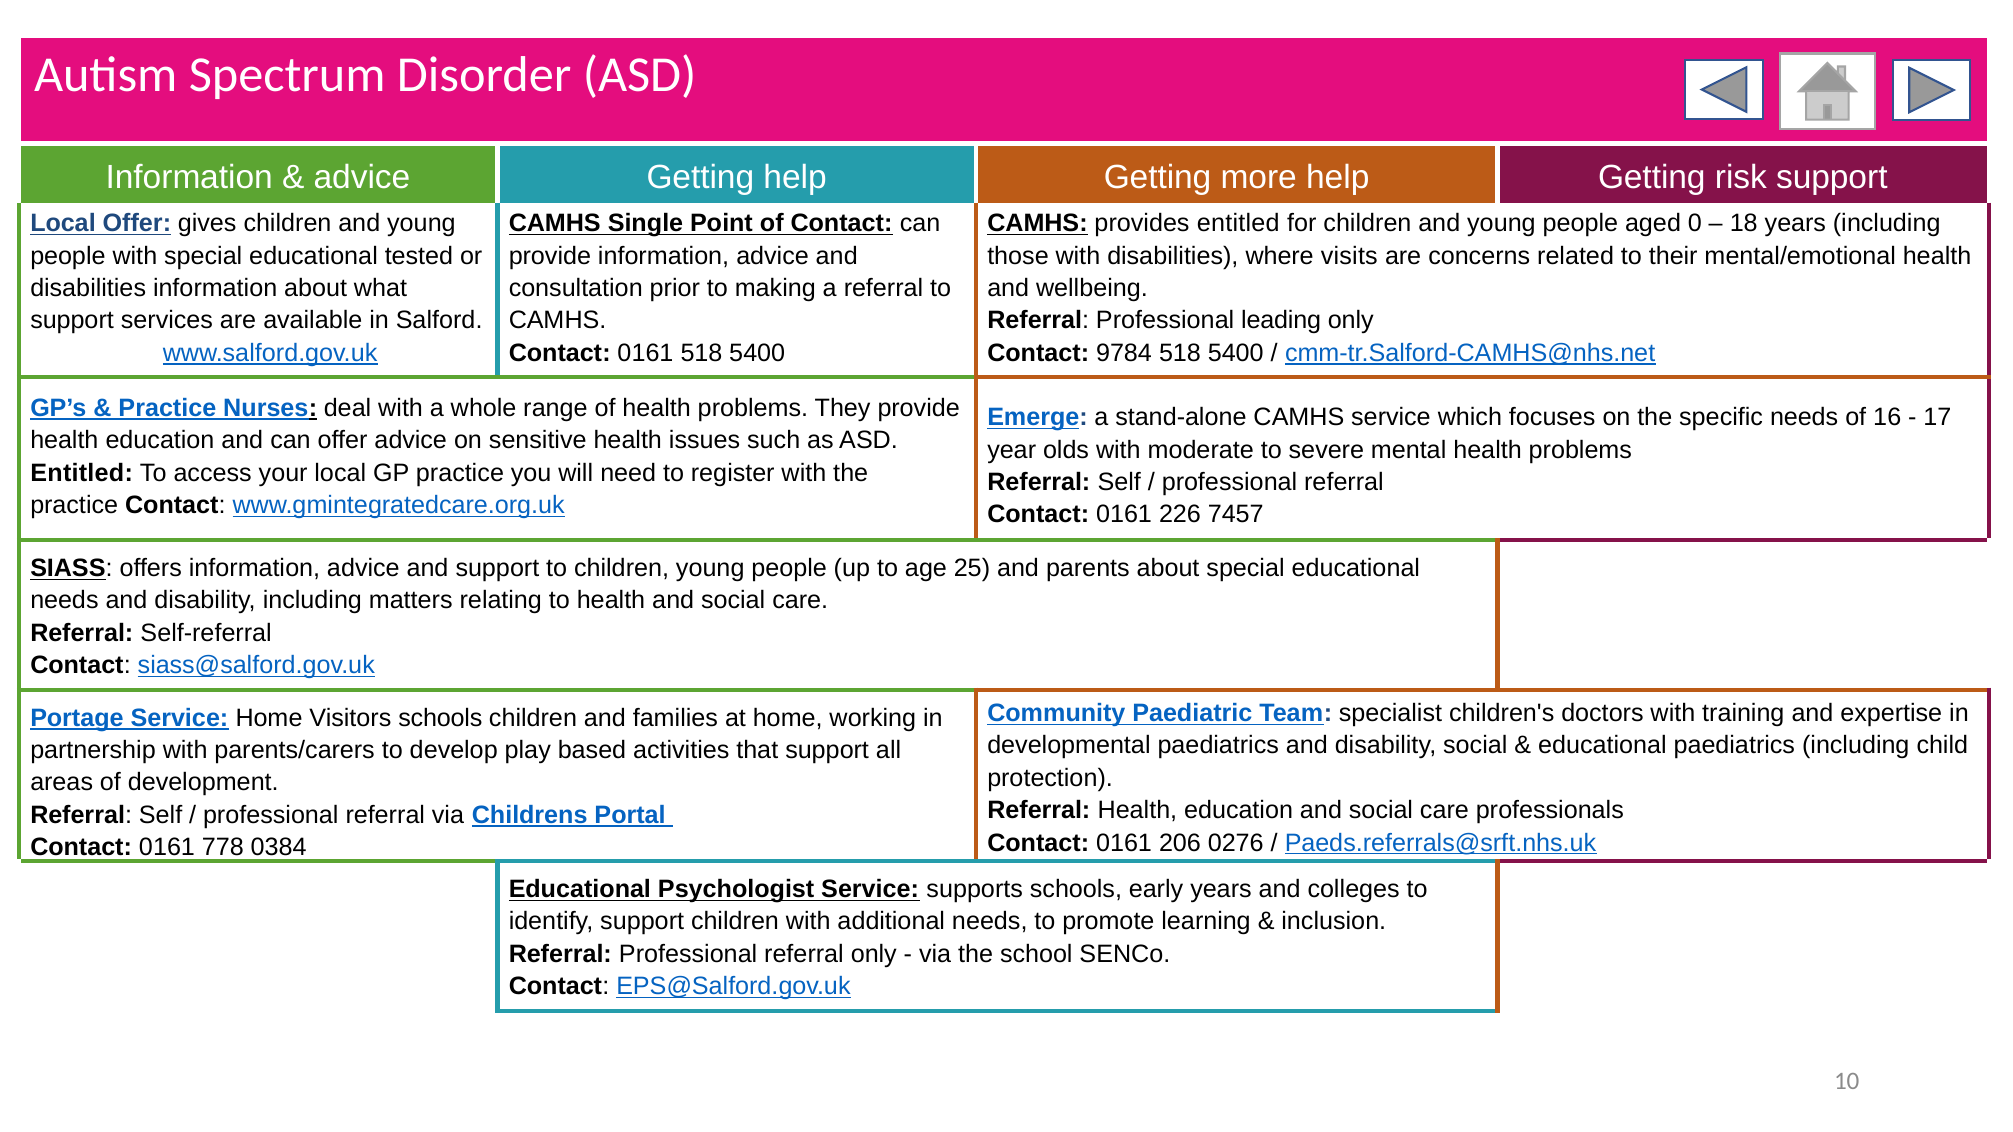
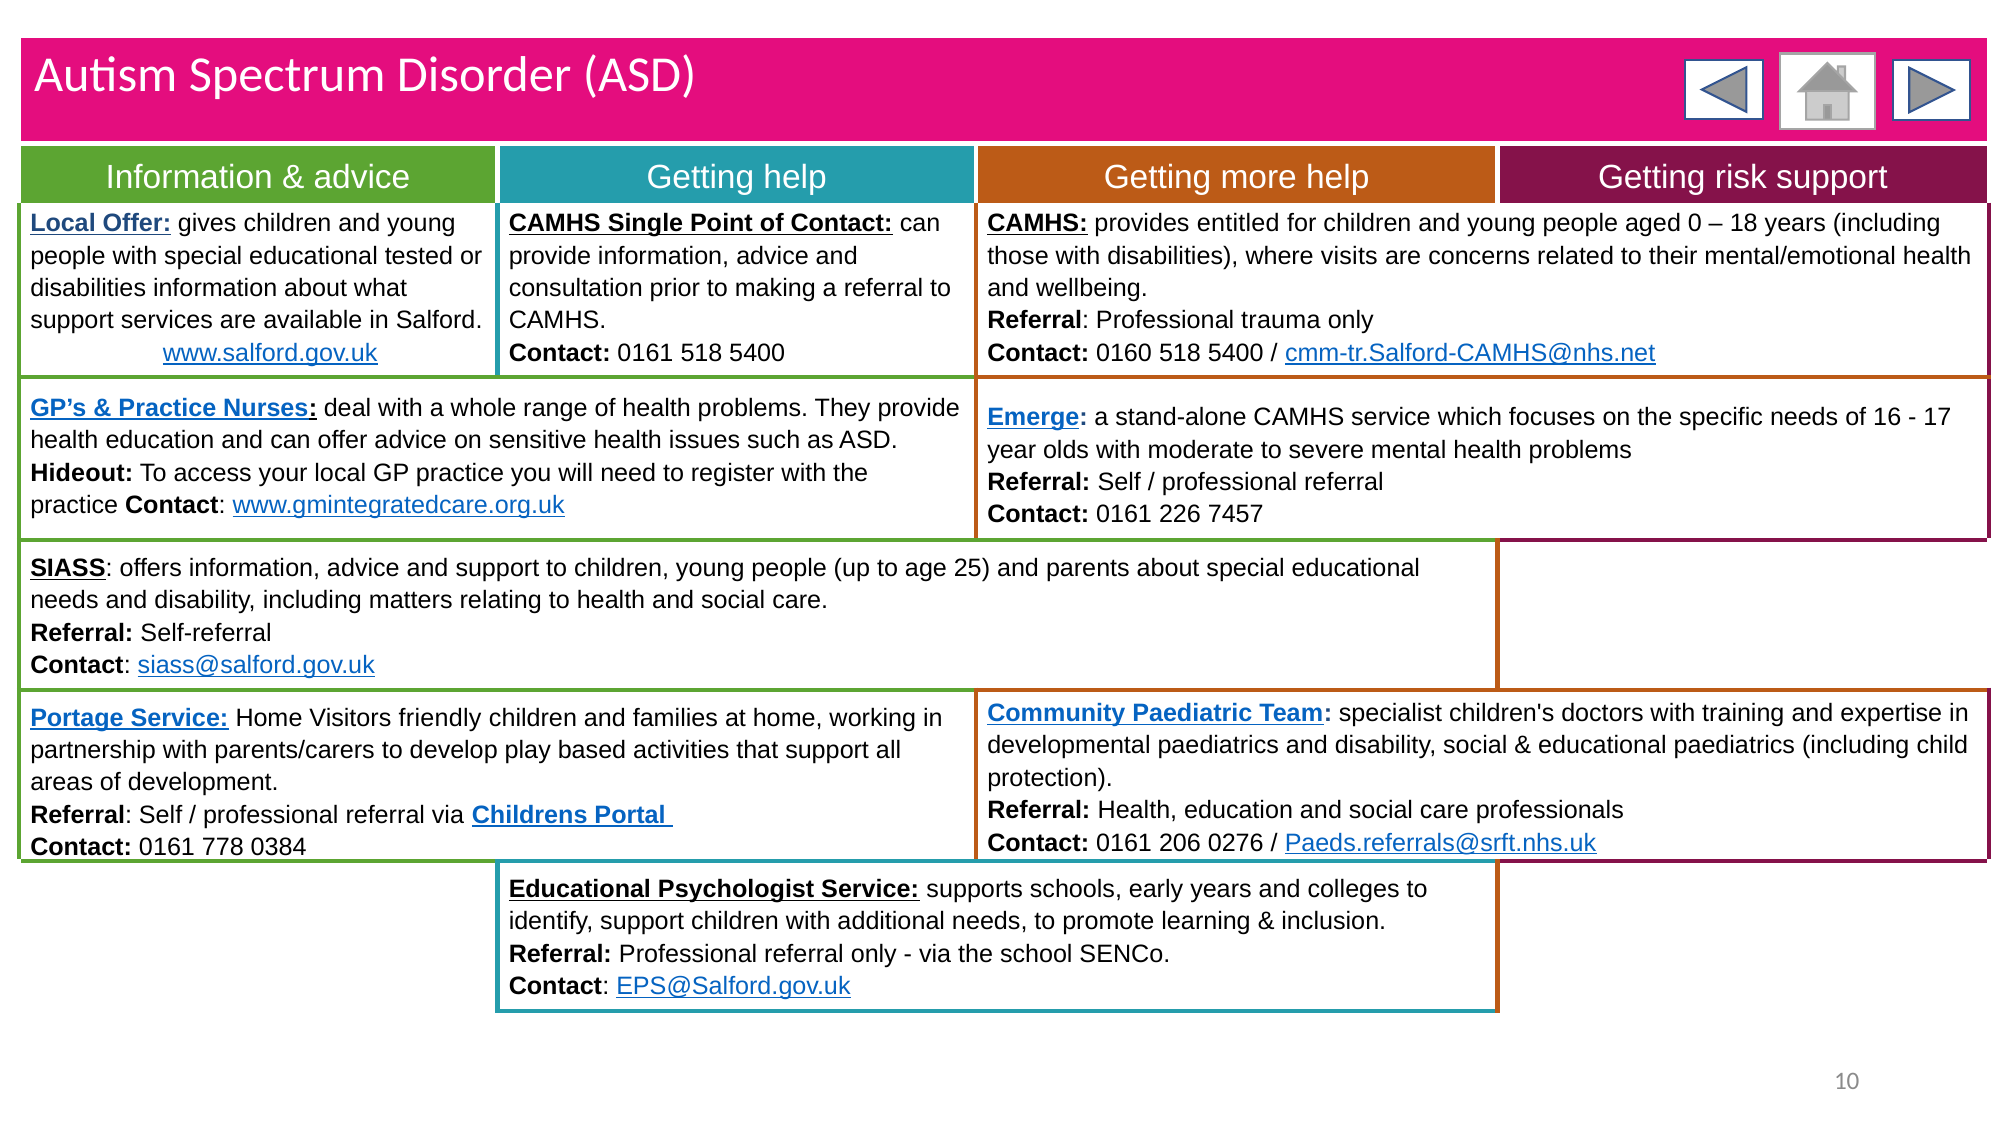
leading: leading -> trauma
9784: 9784 -> 0160
Entitled at (82, 473): Entitled -> Hideout
Visitors schools: schools -> friendly
